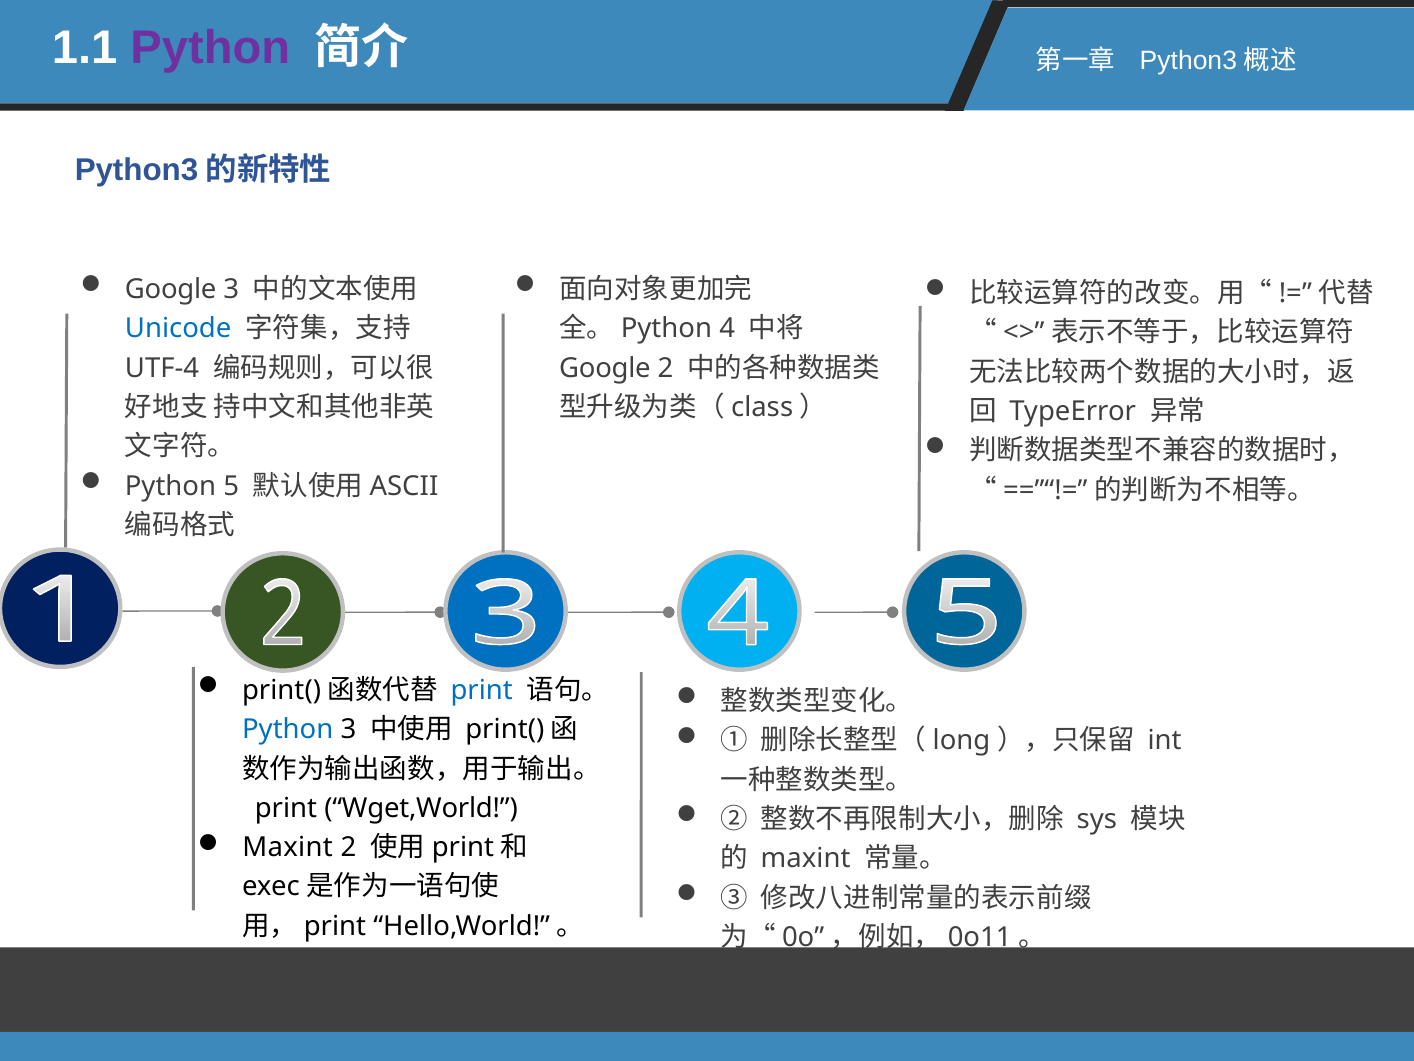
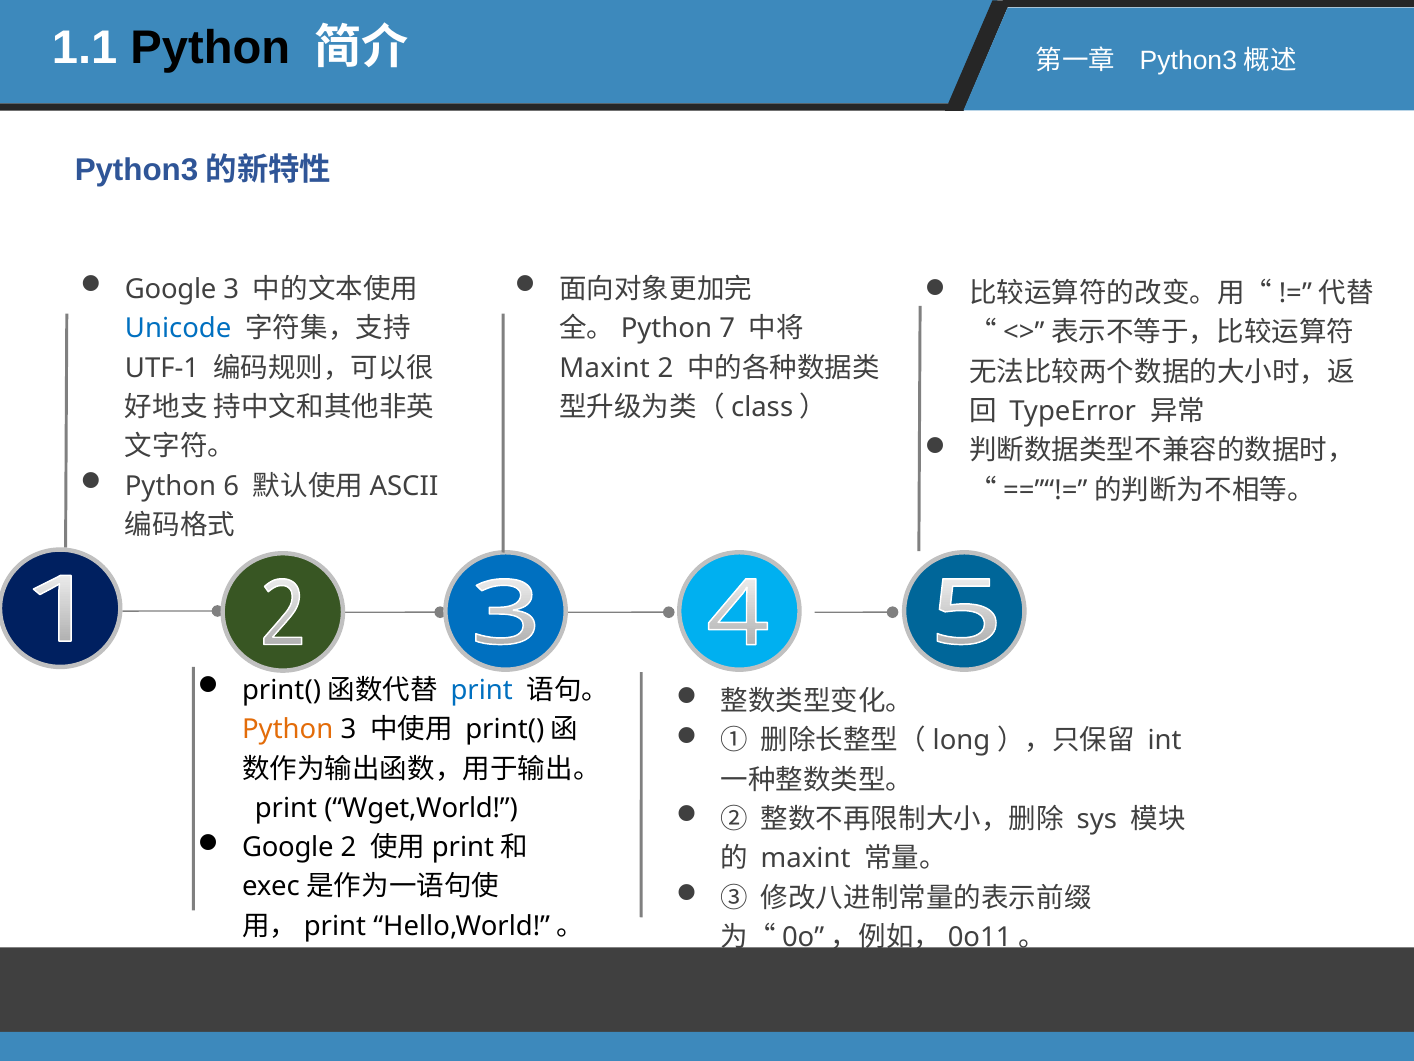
Python at (210, 48) colour: purple -> black
4: 4 -> 7
UTF-4: UTF-4 -> UTF-1
Google at (605, 368): Google -> Maxint
5: 5 -> 6
Python at (288, 729) colour: blue -> orange
Maxint at (288, 847): Maxint -> Google
